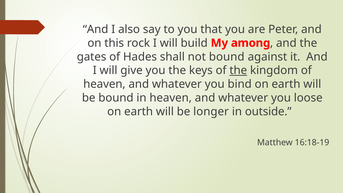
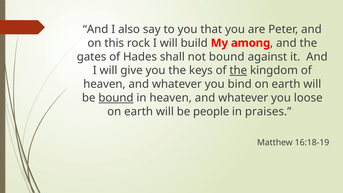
bound at (116, 98) underline: none -> present
longer: longer -> people
outside: outside -> praises
